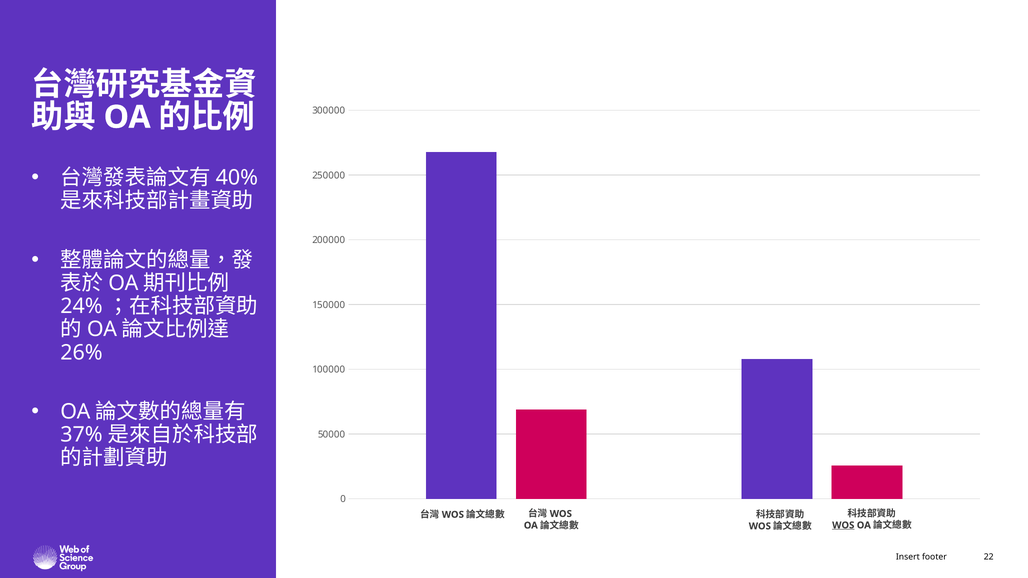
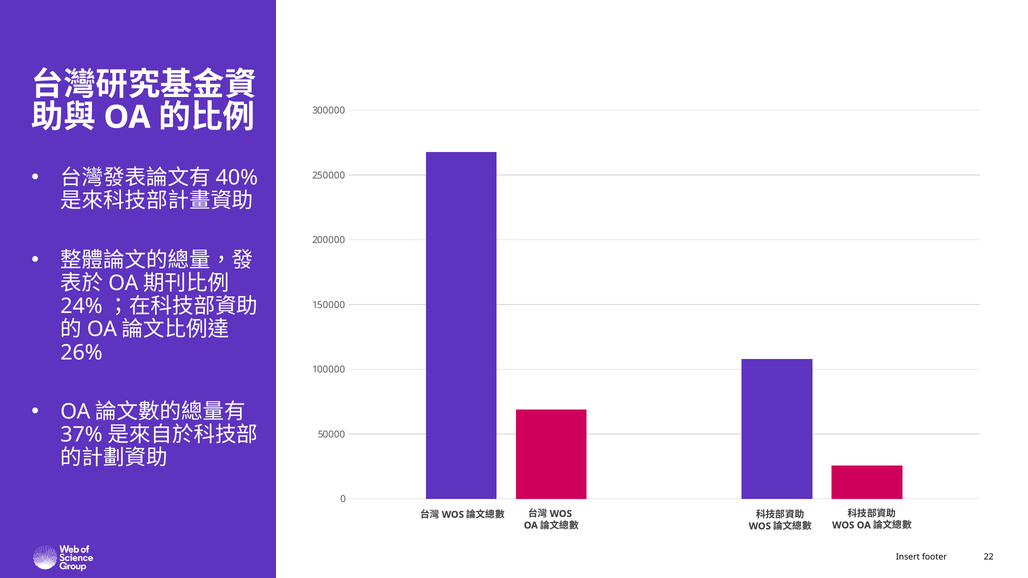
WOS underline: present -> none
